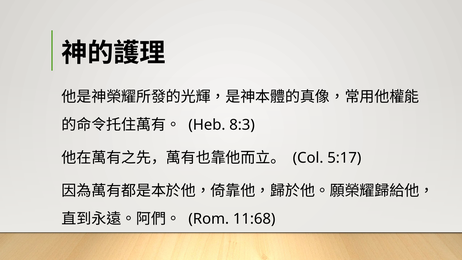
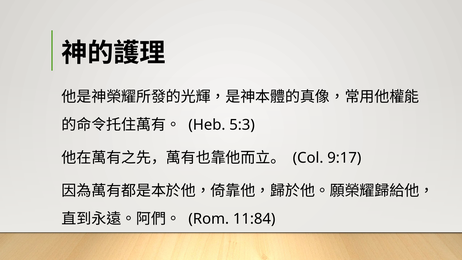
8:3: 8:3 -> 5:3
5:17: 5:17 -> 9:17
11:68: 11:68 -> 11:84
